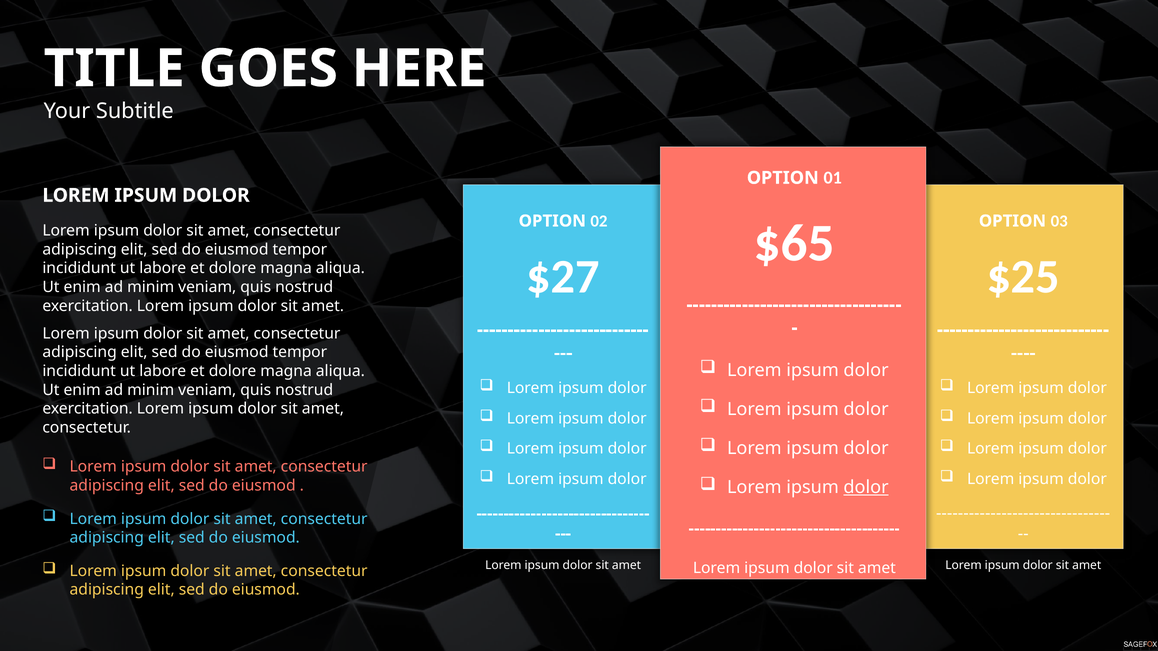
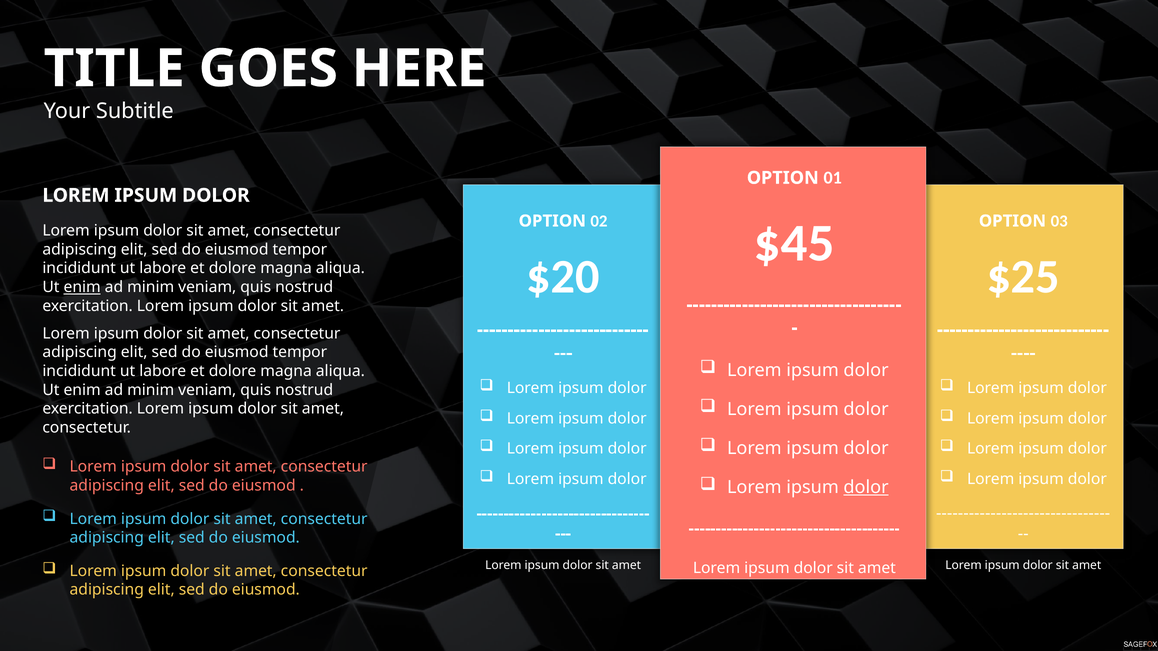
$65: $65 -> $45
$27: $27 -> $20
enim at (82, 287) underline: none -> present
